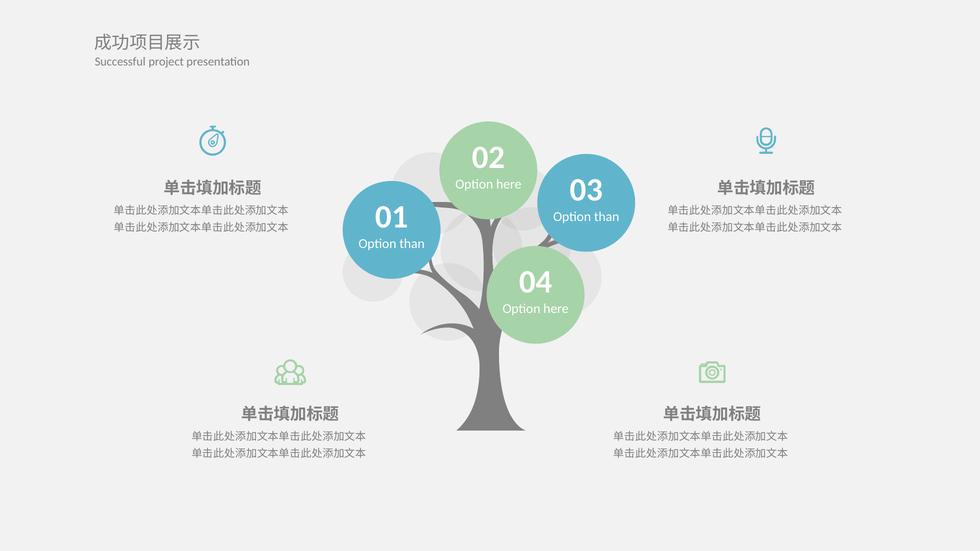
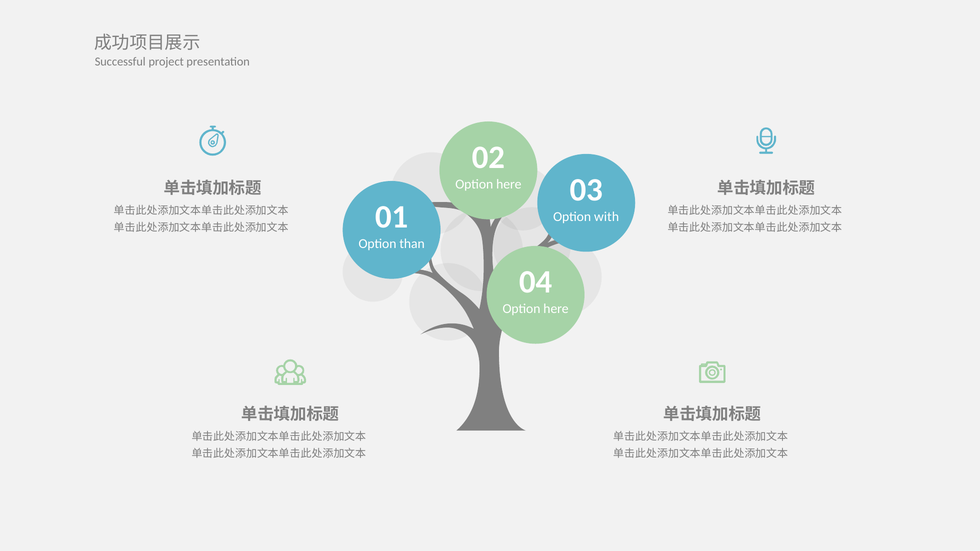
than at (607, 217): than -> with
